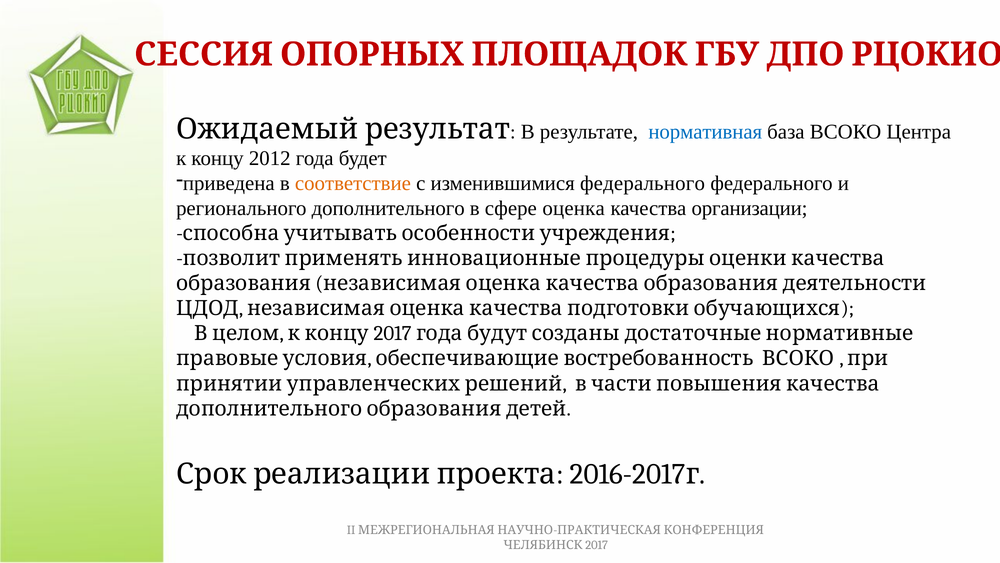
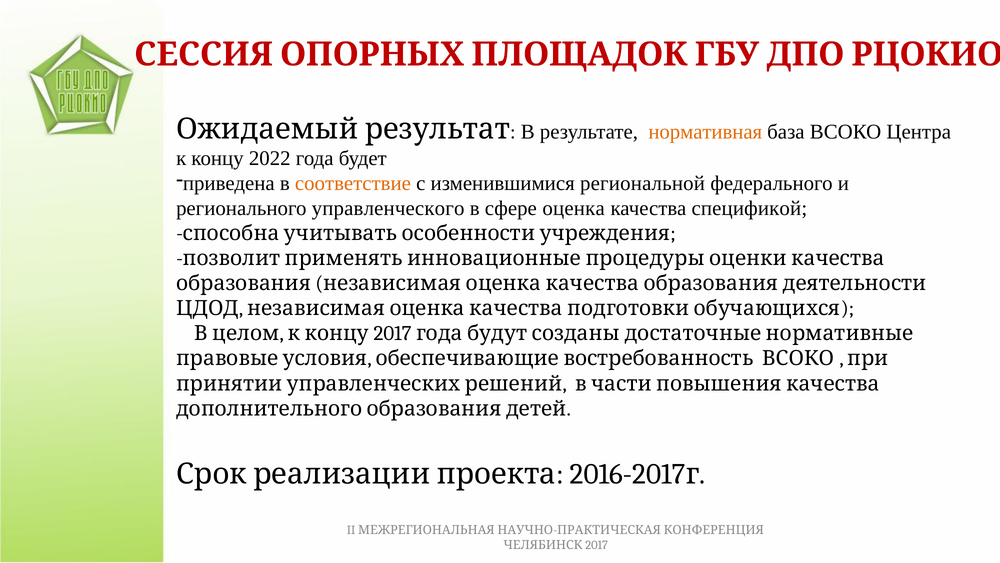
нормативная colour: blue -> orange
2012: 2012 -> 2022
изменившимися федерального: федерального -> региональной
дополнительного: дополнительного -> управленческого
организации: организации -> спецификой
